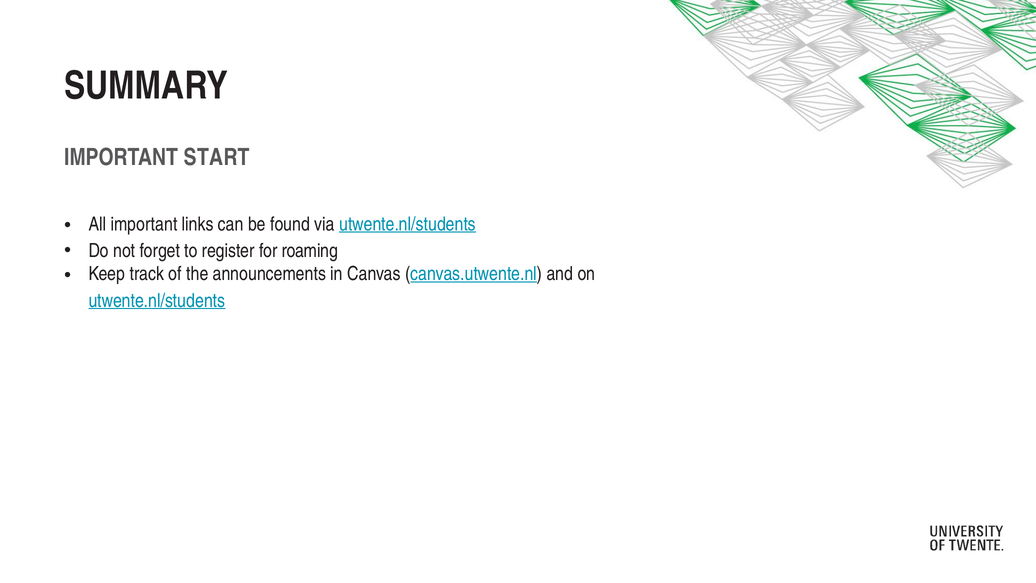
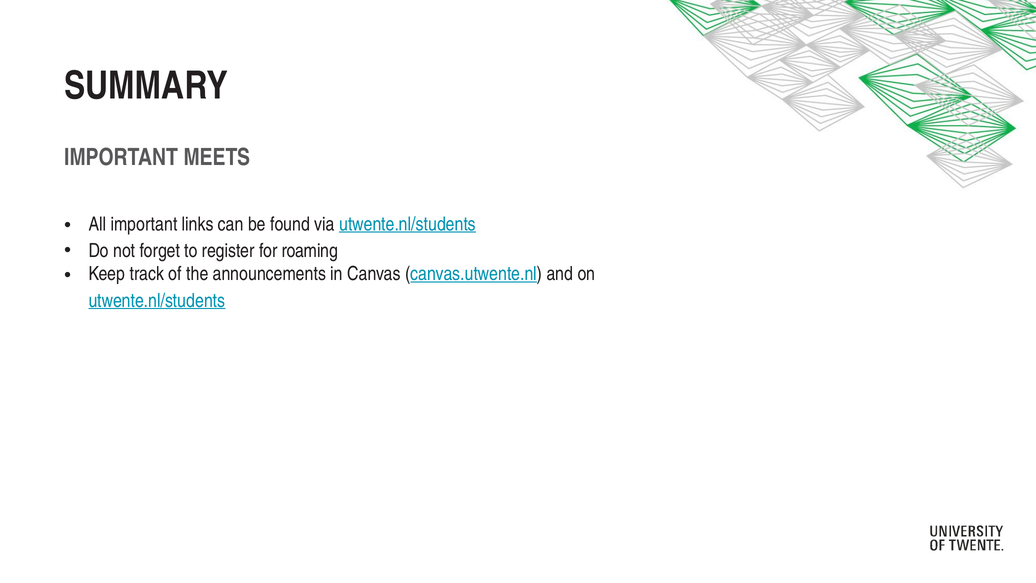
START: START -> MEETS
